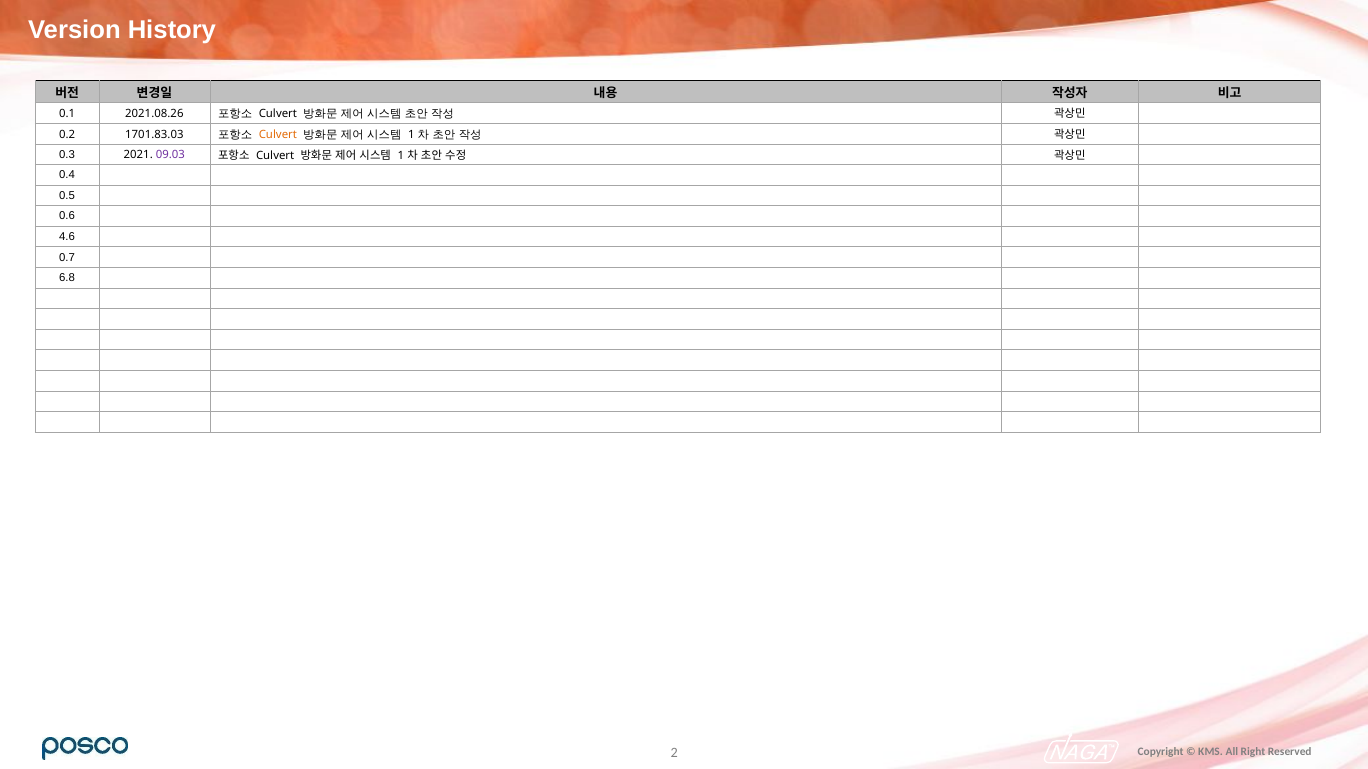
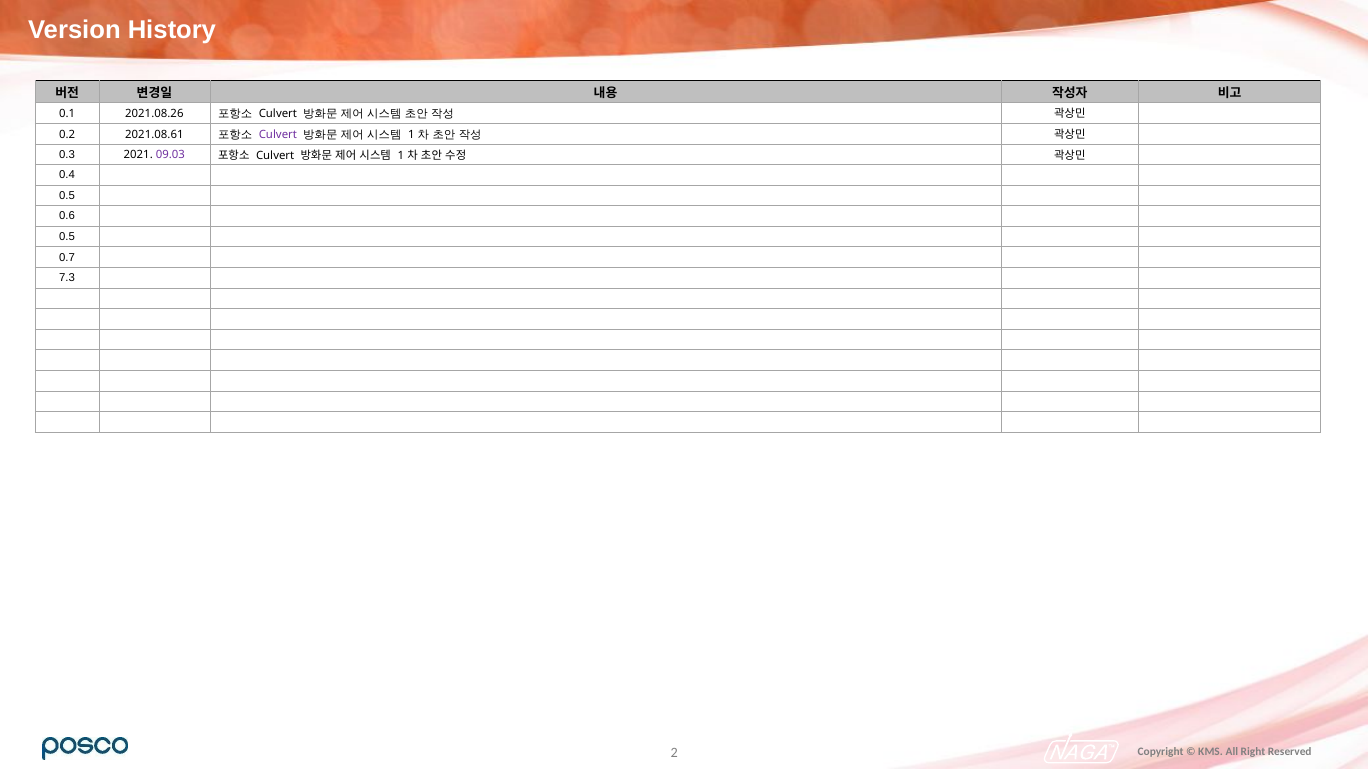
1701.83.03: 1701.83.03 -> 2021.08.61
Culvert at (278, 134) colour: orange -> purple
4.6 at (67, 237): 4.6 -> 0.5
6.8: 6.8 -> 7.3
